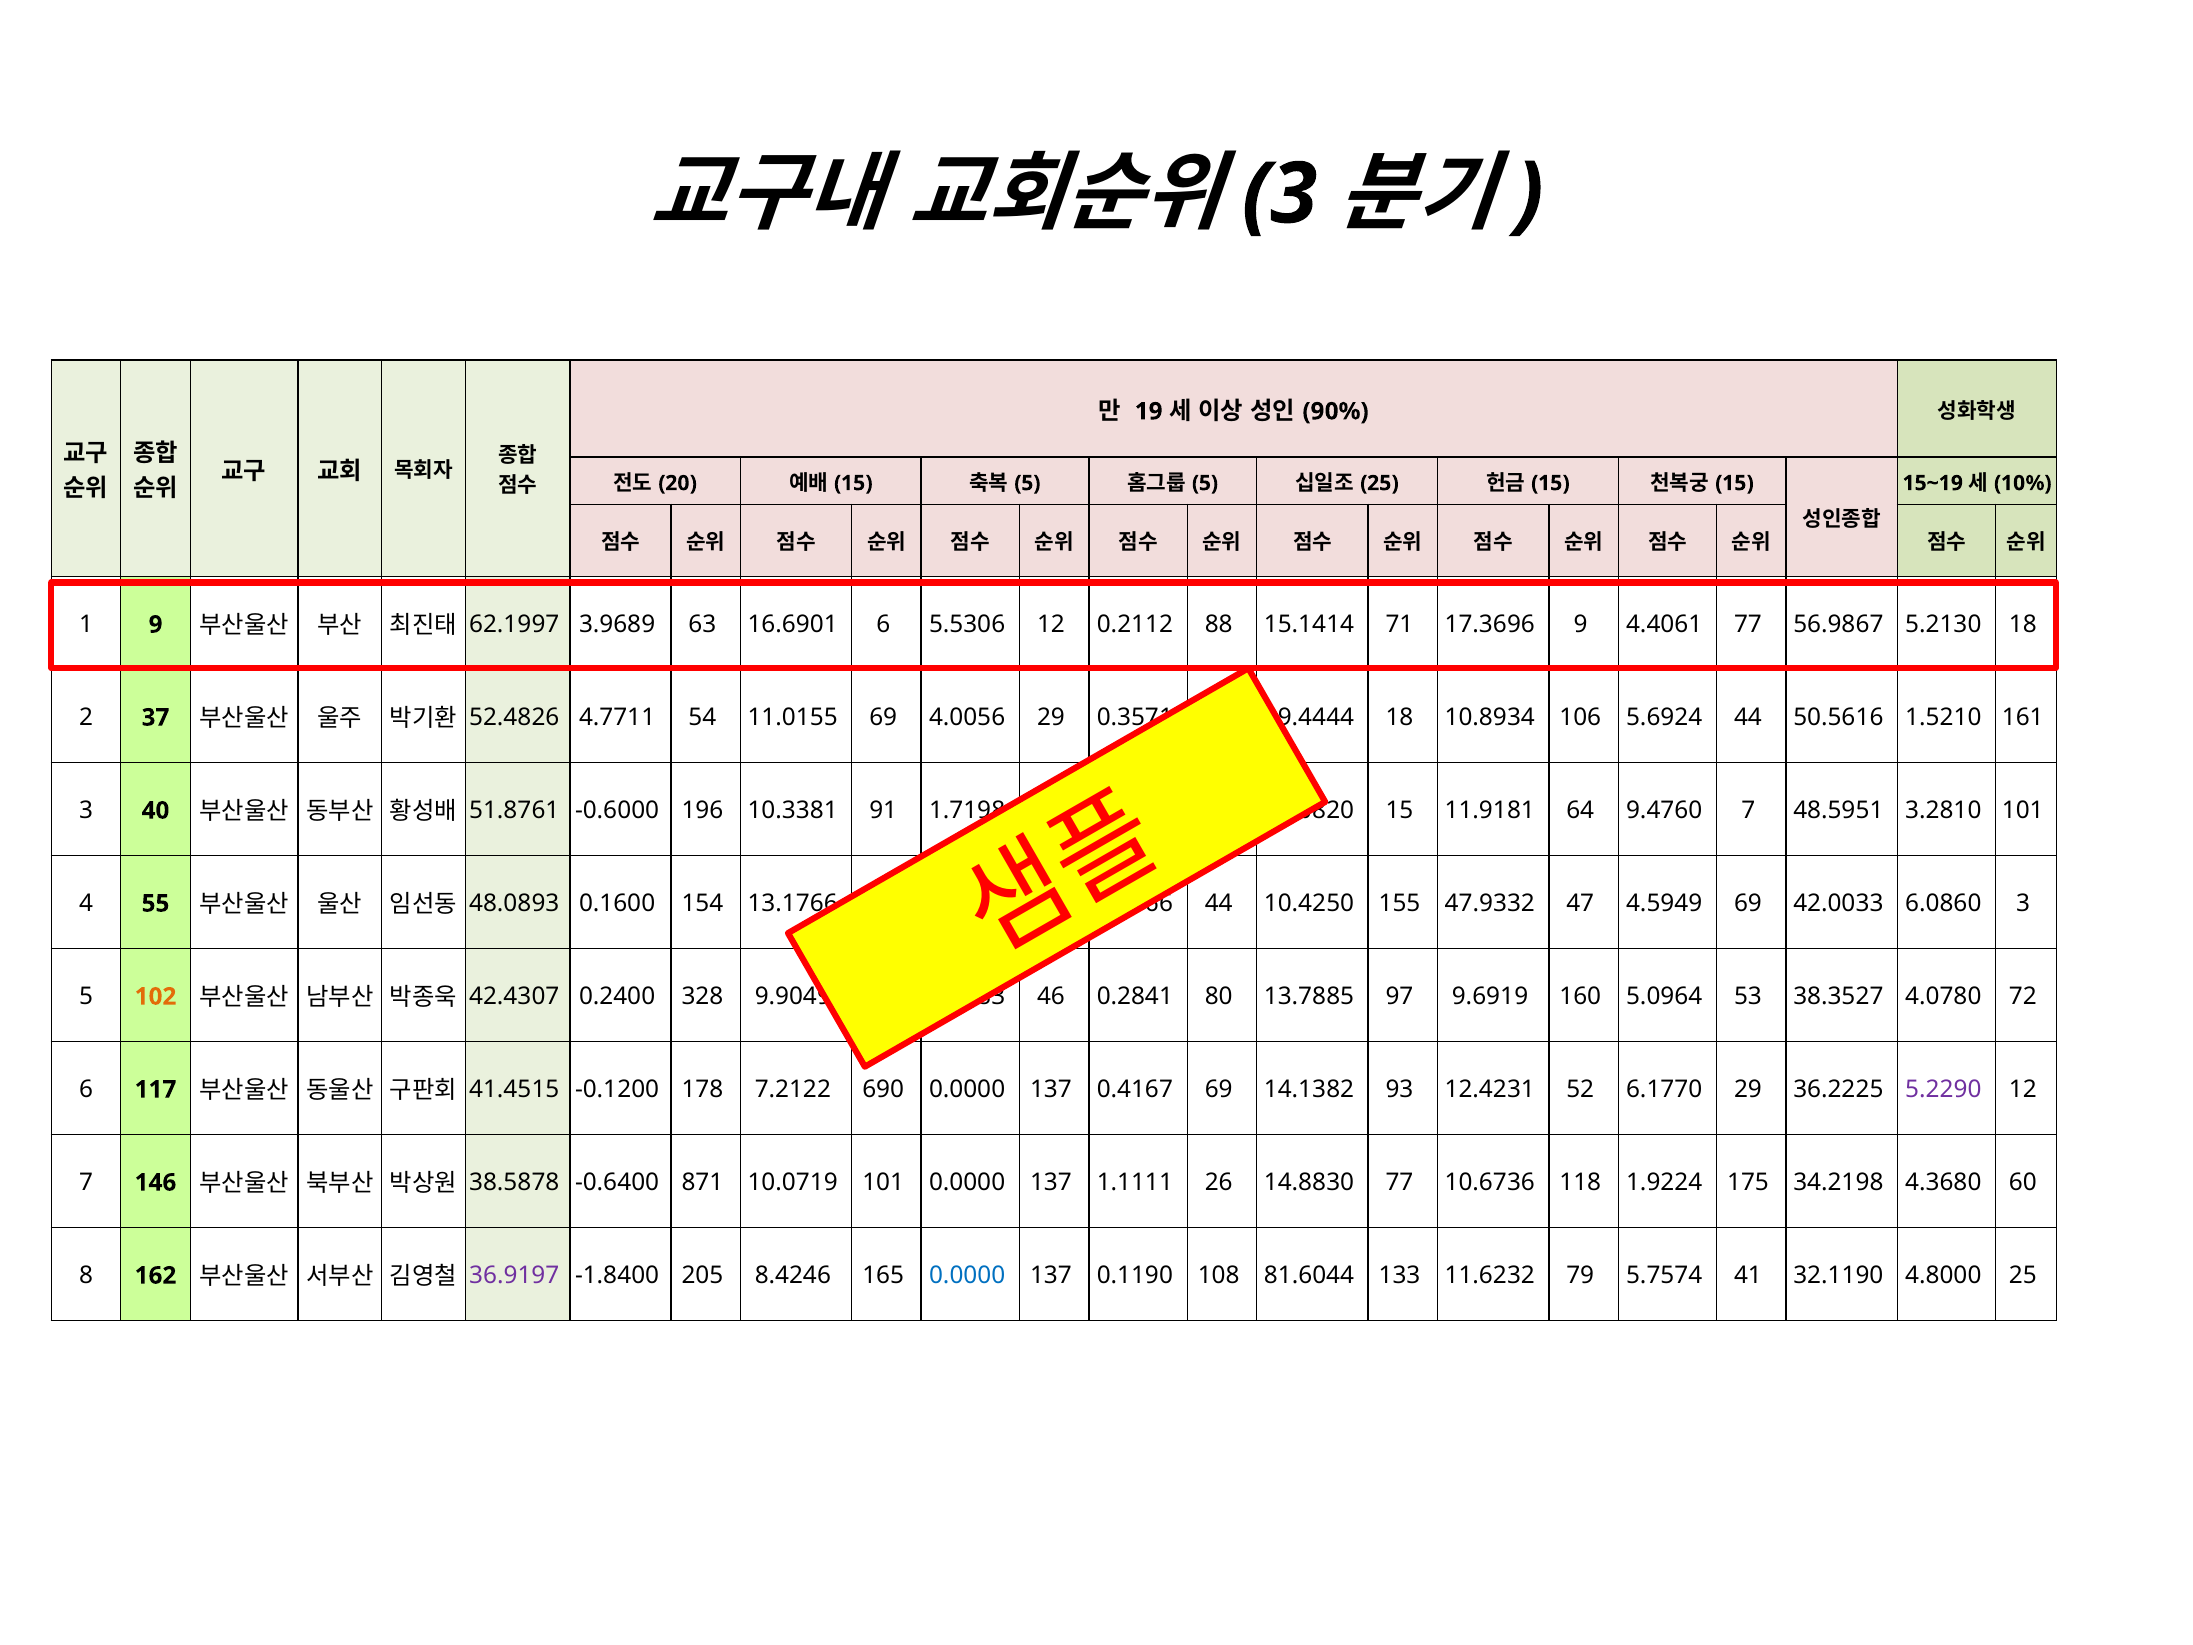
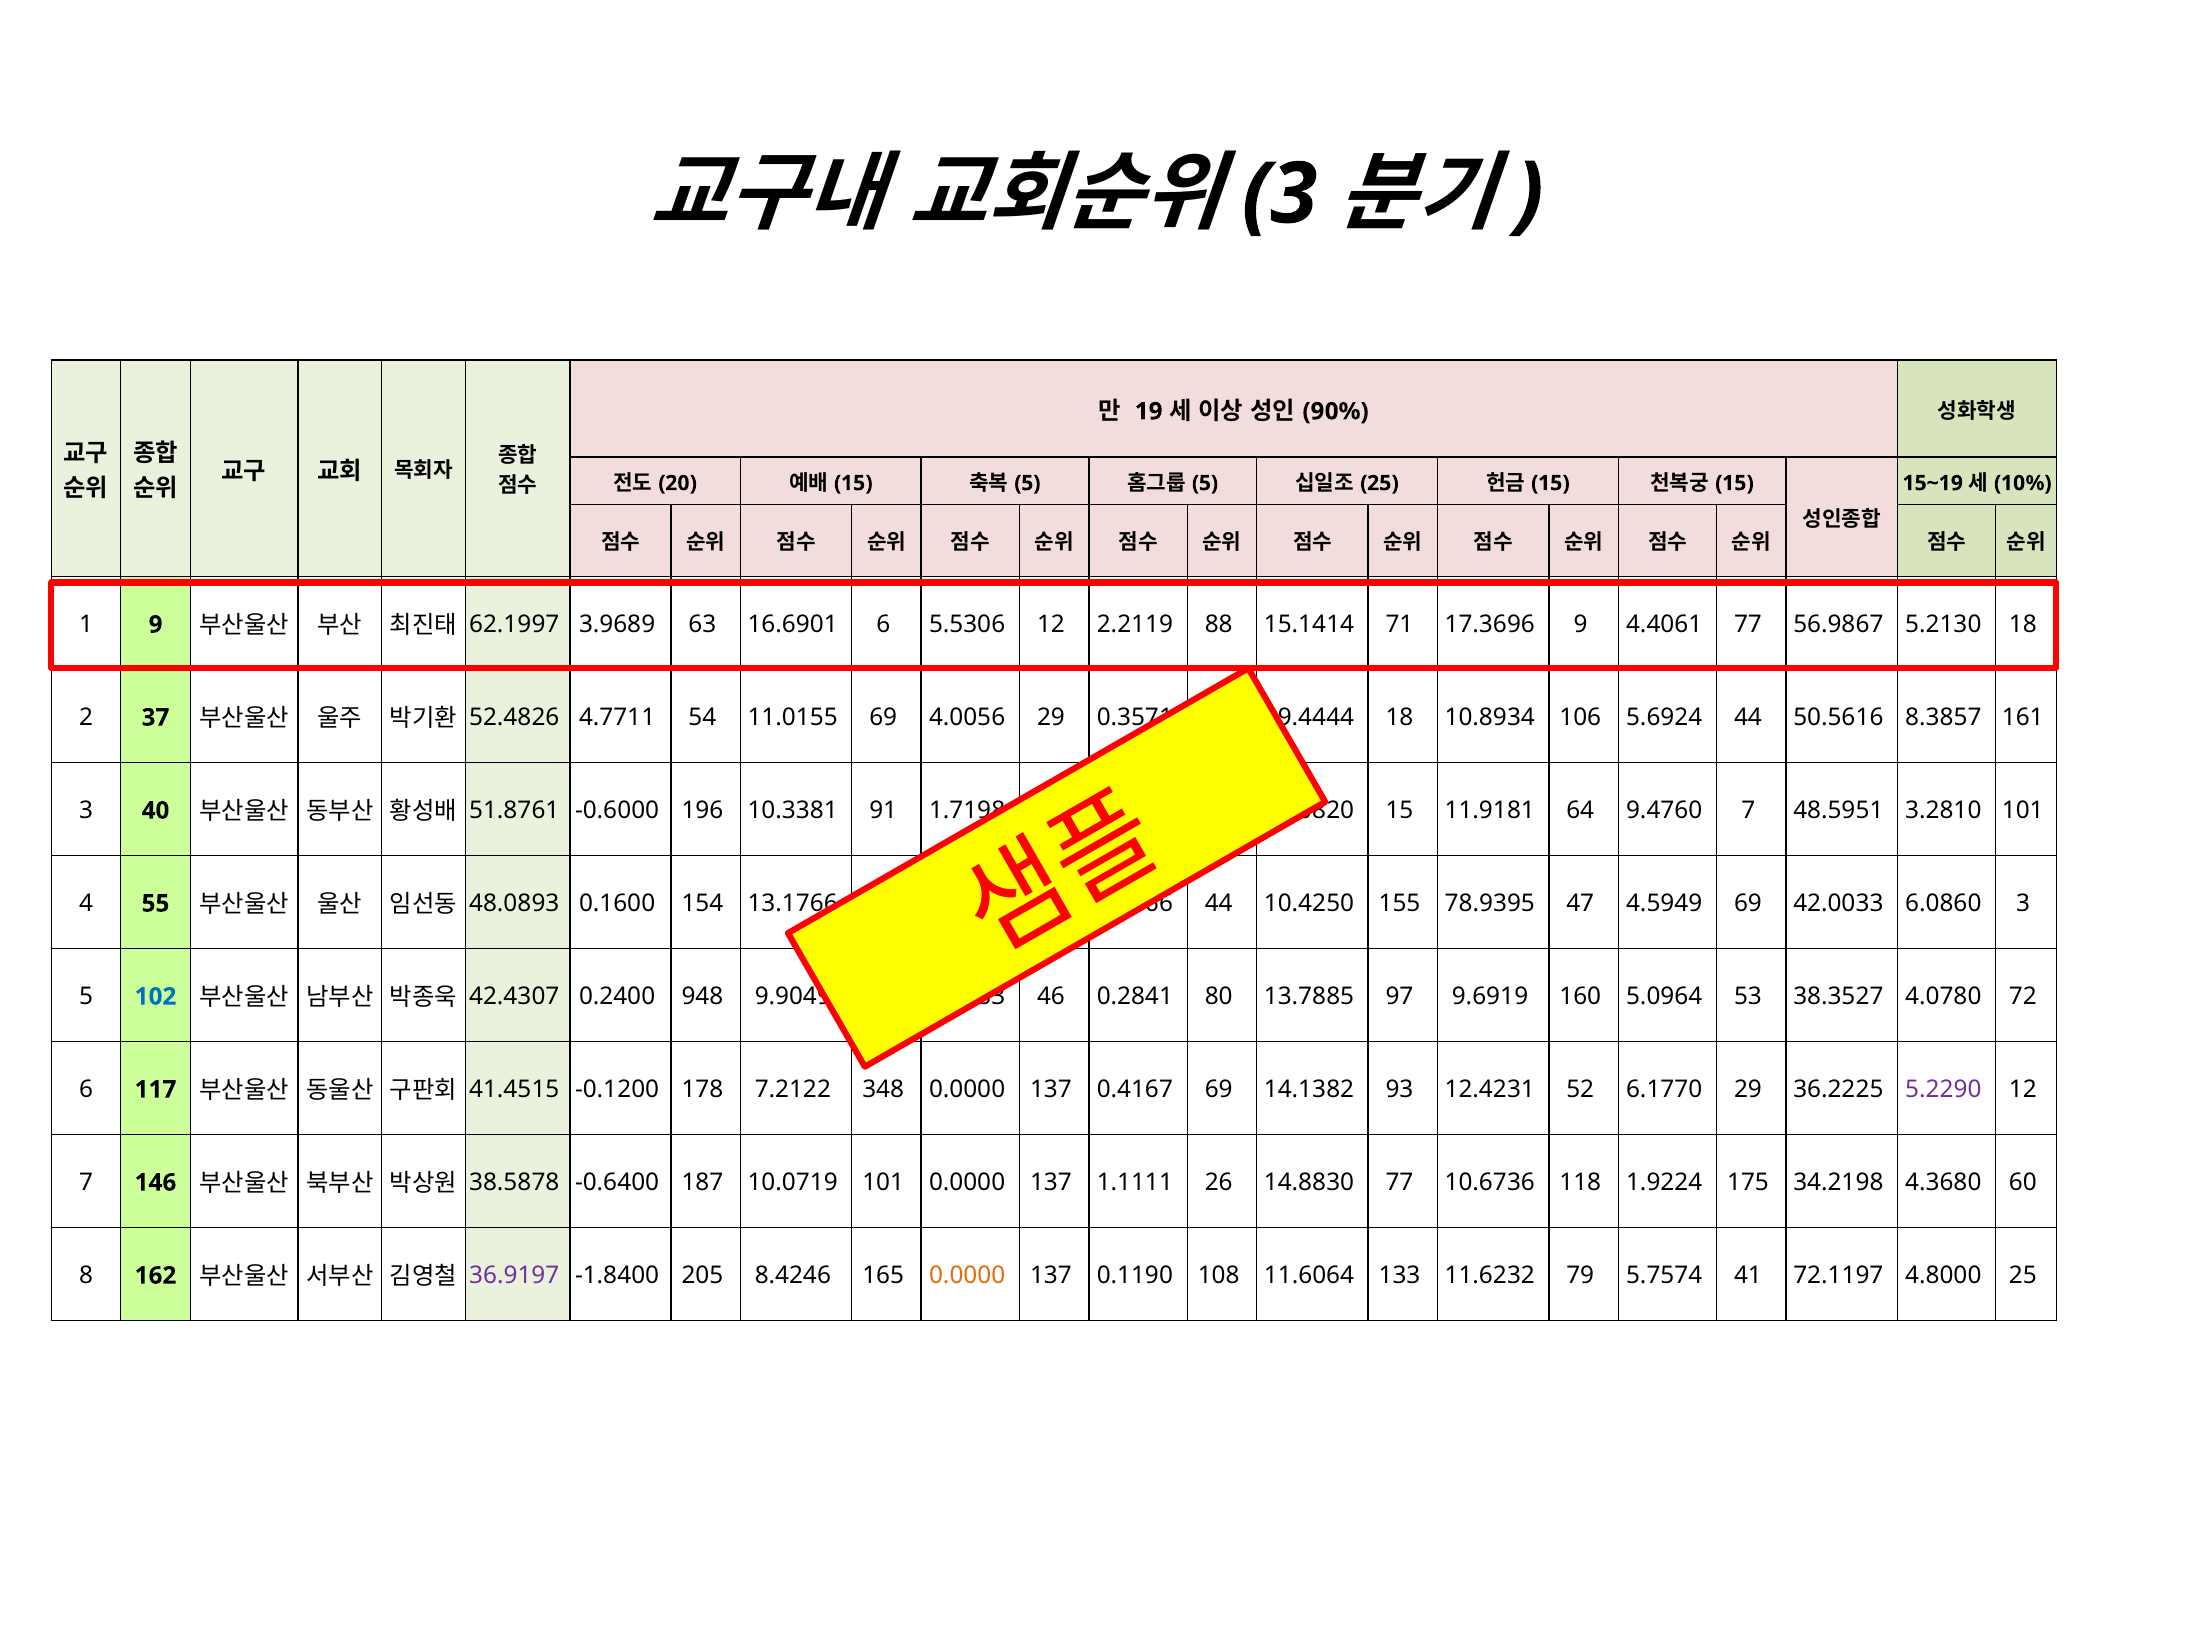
0.2112: 0.2112 -> 2.2119
1.5210: 1.5210 -> 8.3857
47.9332: 47.9332 -> 78.9395
102 colour: orange -> blue
328: 328 -> 948
690: 690 -> 348
871: 871 -> 187
0.0000 at (967, 1275) colour: blue -> orange
81.6044: 81.6044 -> 11.6064
32.1190: 32.1190 -> 72.1197
